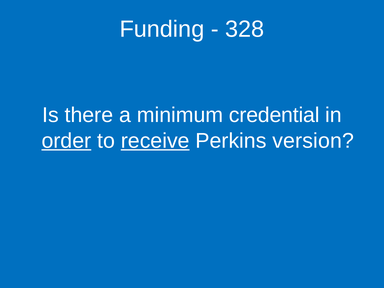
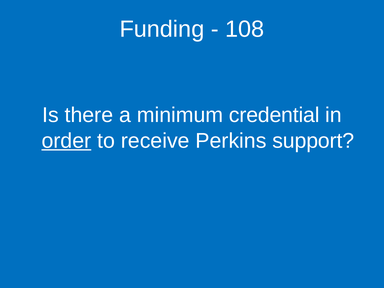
328: 328 -> 108
receive underline: present -> none
version: version -> support
